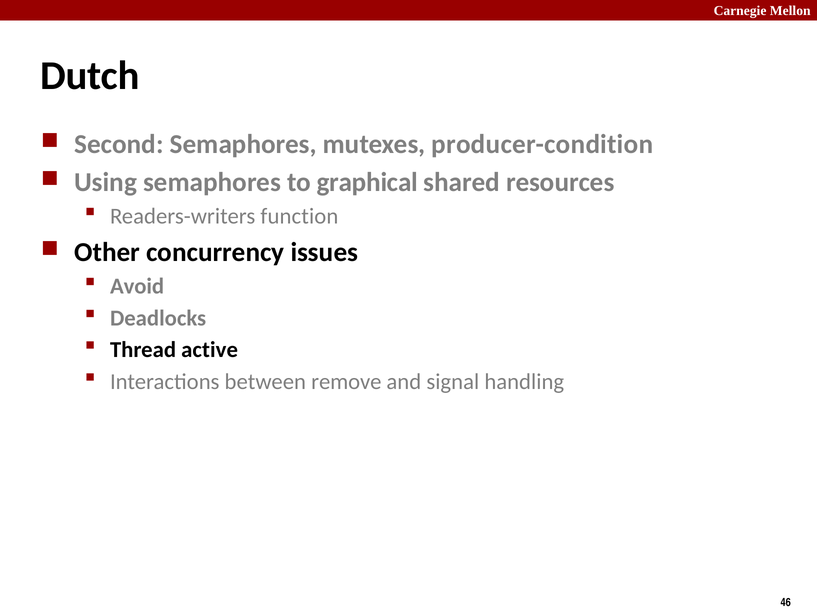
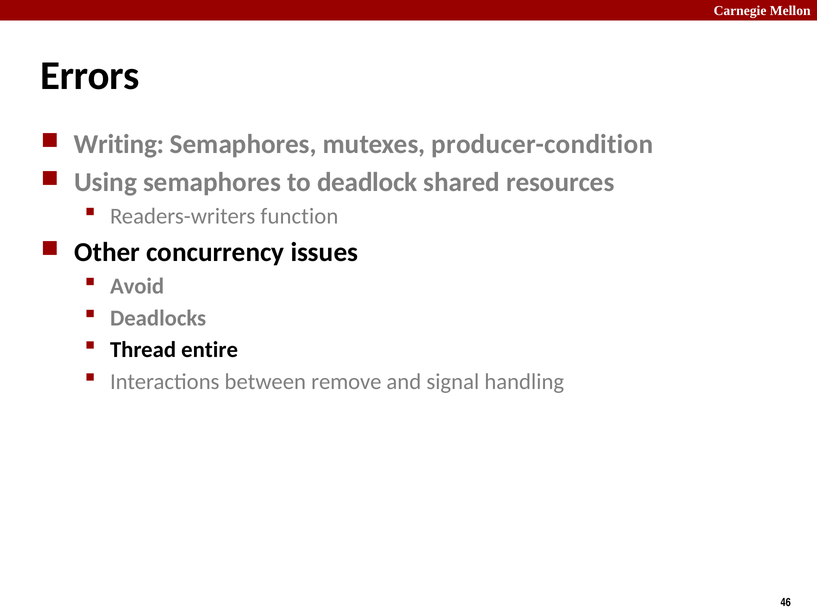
Dutch: Dutch -> Errors
Second: Second -> Writing
graphical: graphical -> deadlock
active: active -> entire
